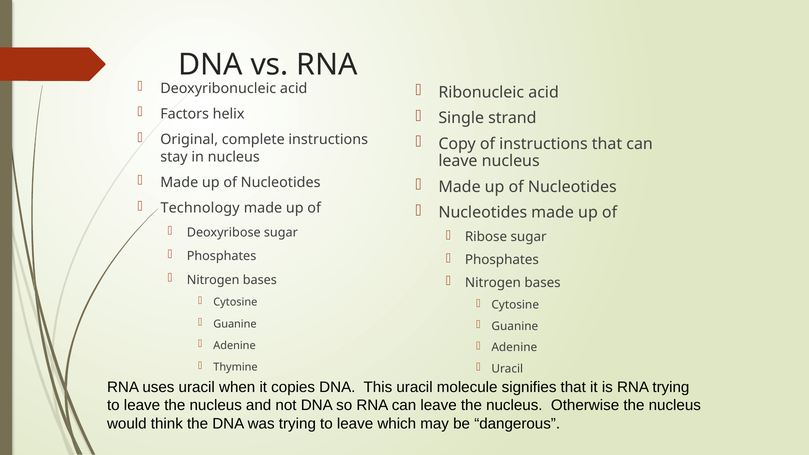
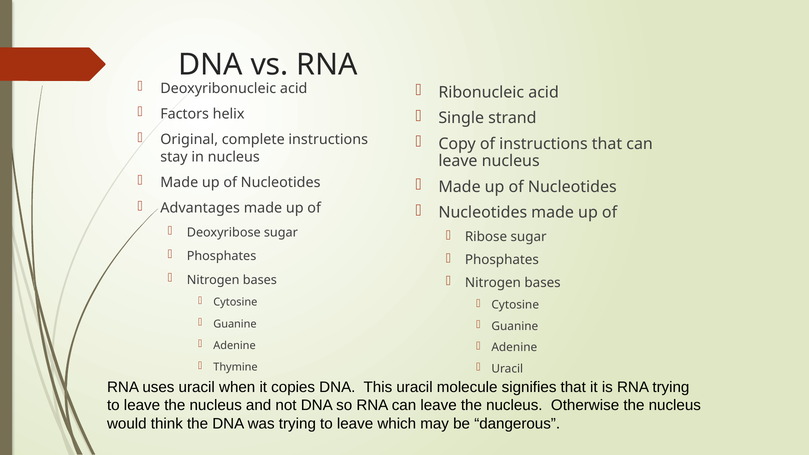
Technology: Technology -> Advantages
